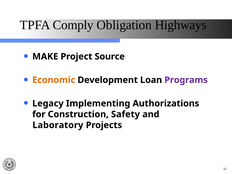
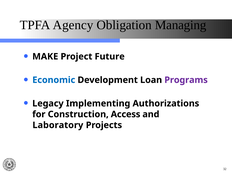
Comply: Comply -> Agency
Highways: Highways -> Managing
Source: Source -> Future
Economic colour: orange -> blue
Safety: Safety -> Access
